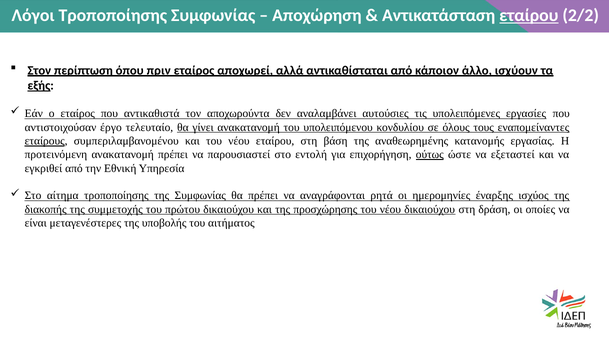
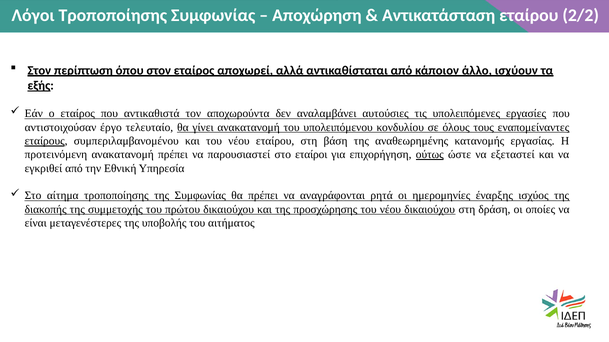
εταίρου at (529, 16) underline: present -> none
όπου πριν: πριν -> στον
εντολή: εντολή -> εταίροι
